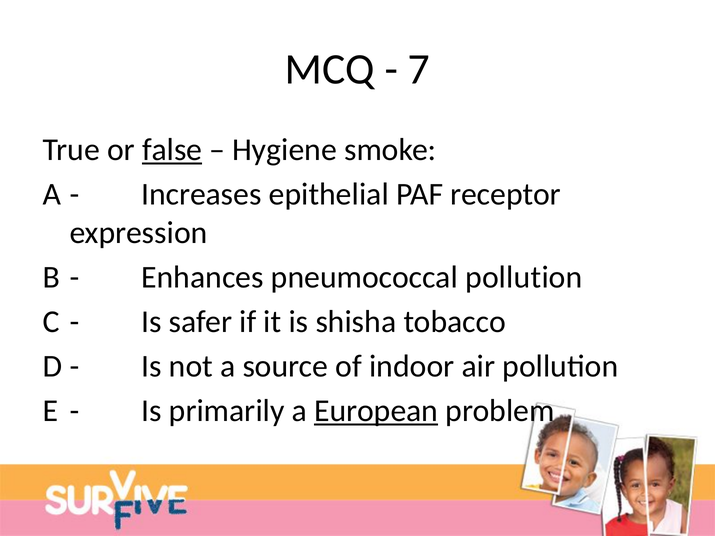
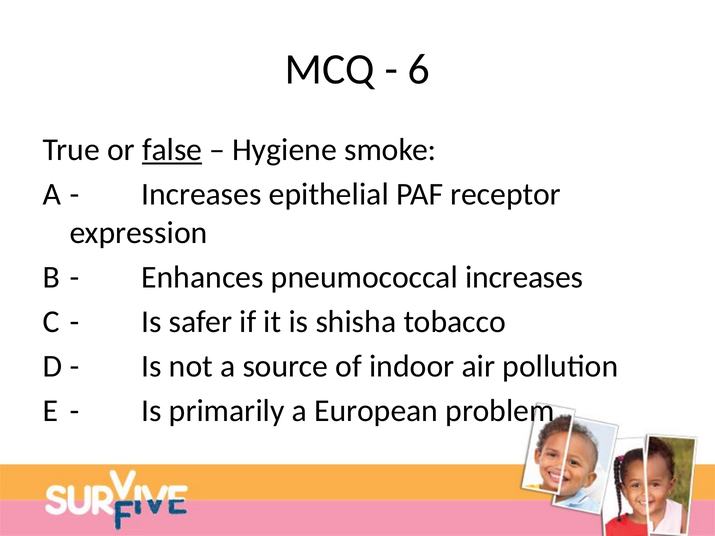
7: 7 -> 6
pneumococcal pollution: pollution -> increases
European underline: present -> none
